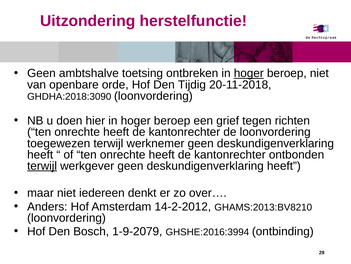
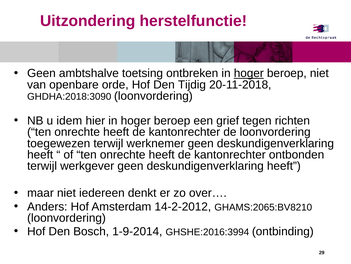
doen: doen -> idem
terwijl at (42, 165) underline: present -> none
GHAMS:2013:BV8210: GHAMS:2013:BV8210 -> GHAMS:2065:BV8210
1-9-2079: 1-9-2079 -> 1-9-2014
